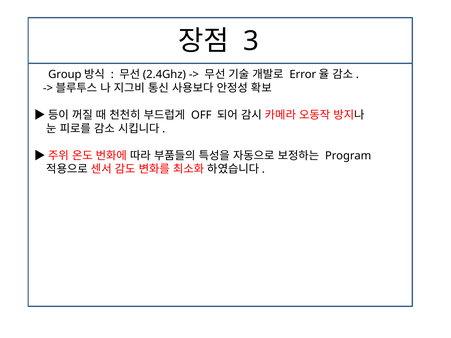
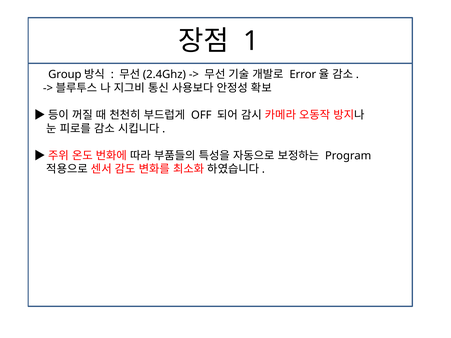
3: 3 -> 1
